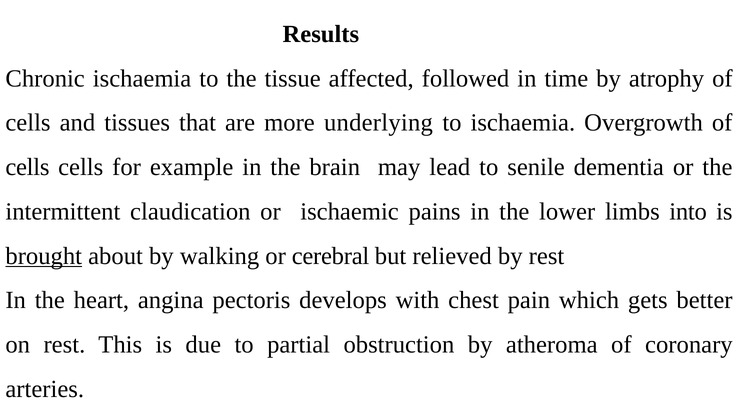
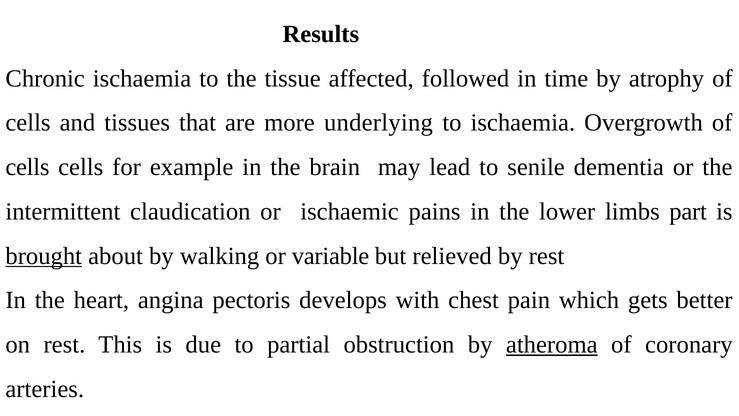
into: into -> part
cerebral: cerebral -> variable
atheroma underline: none -> present
